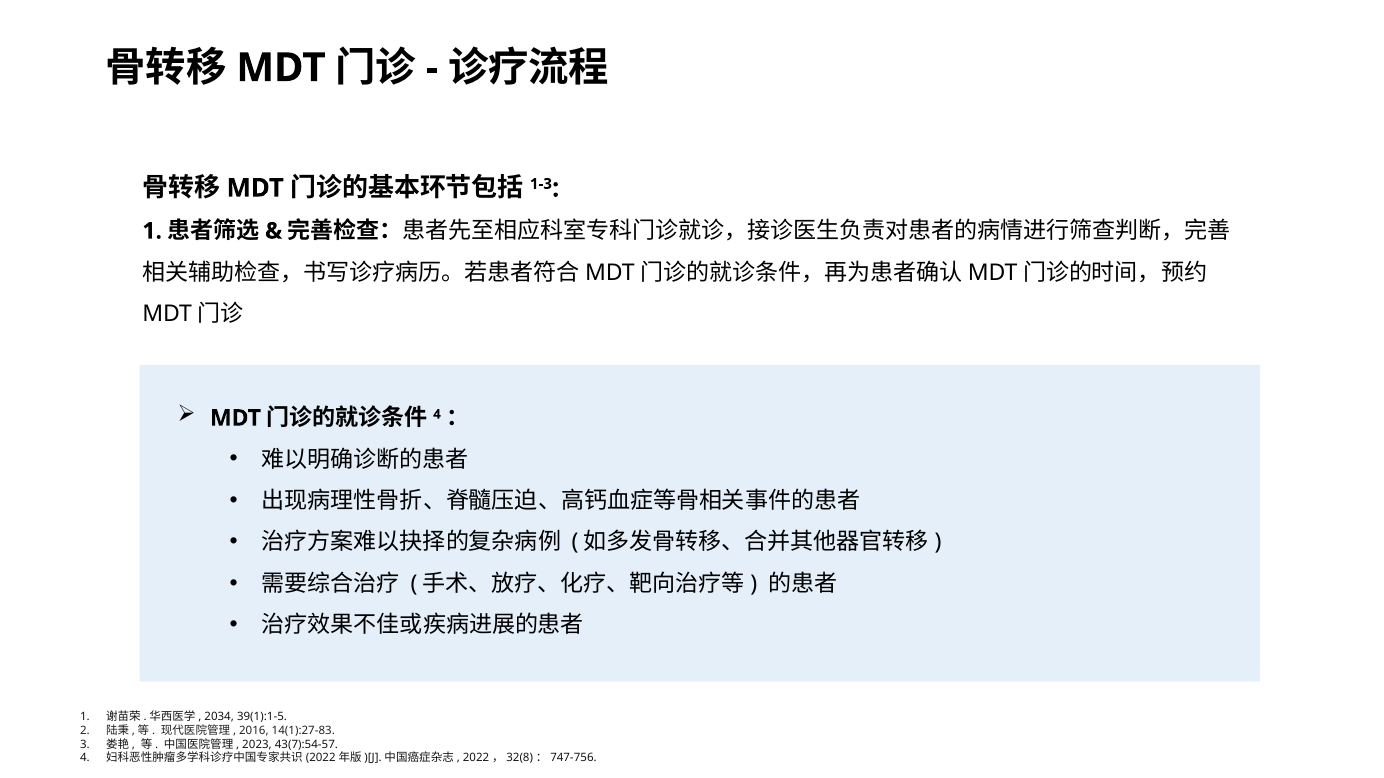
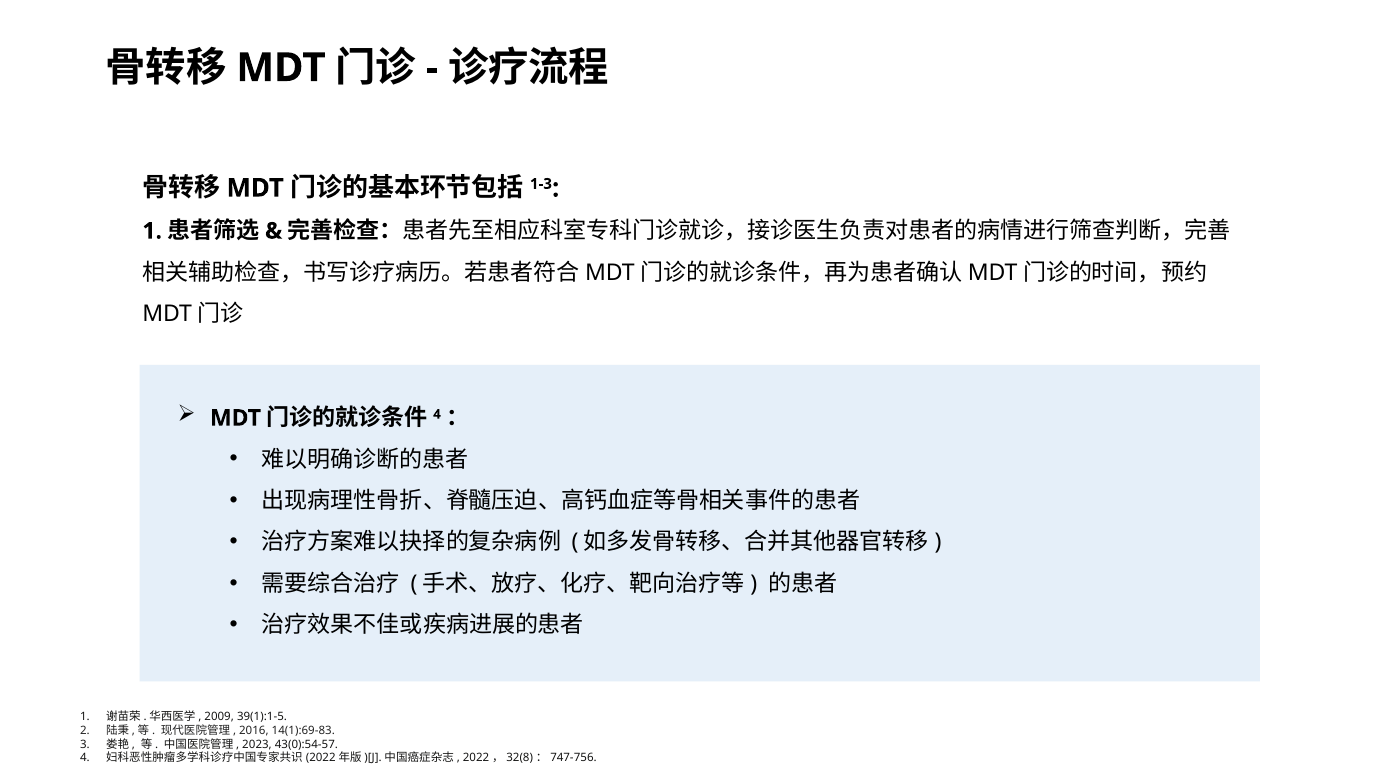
2034: 2034 -> 2009
14(1):27-83: 14(1):27-83 -> 14(1):69-83
43(7):54-57: 43(7):54-57 -> 43(0):54-57
